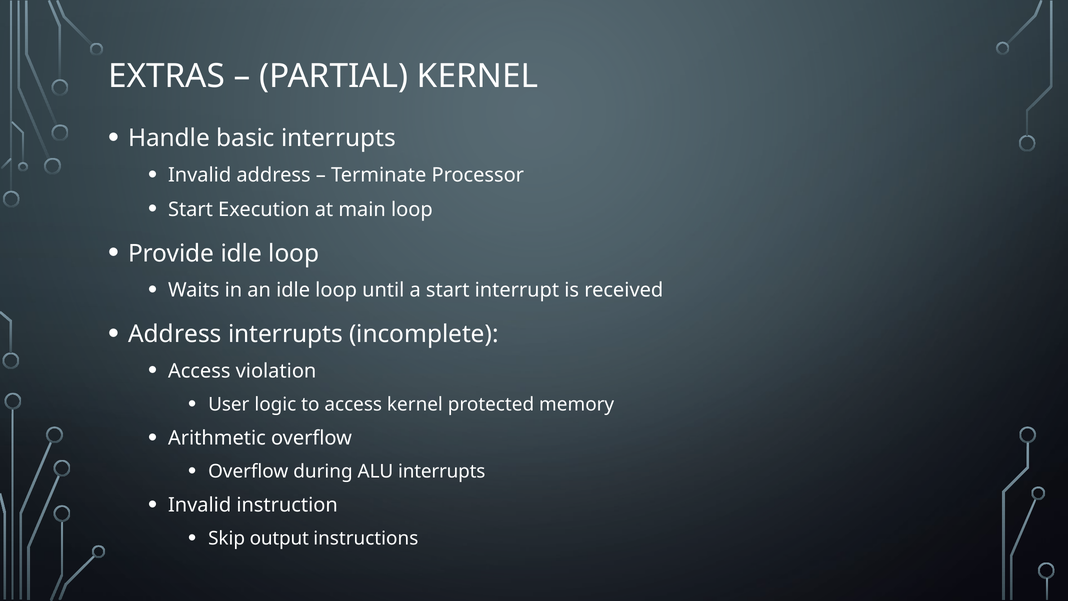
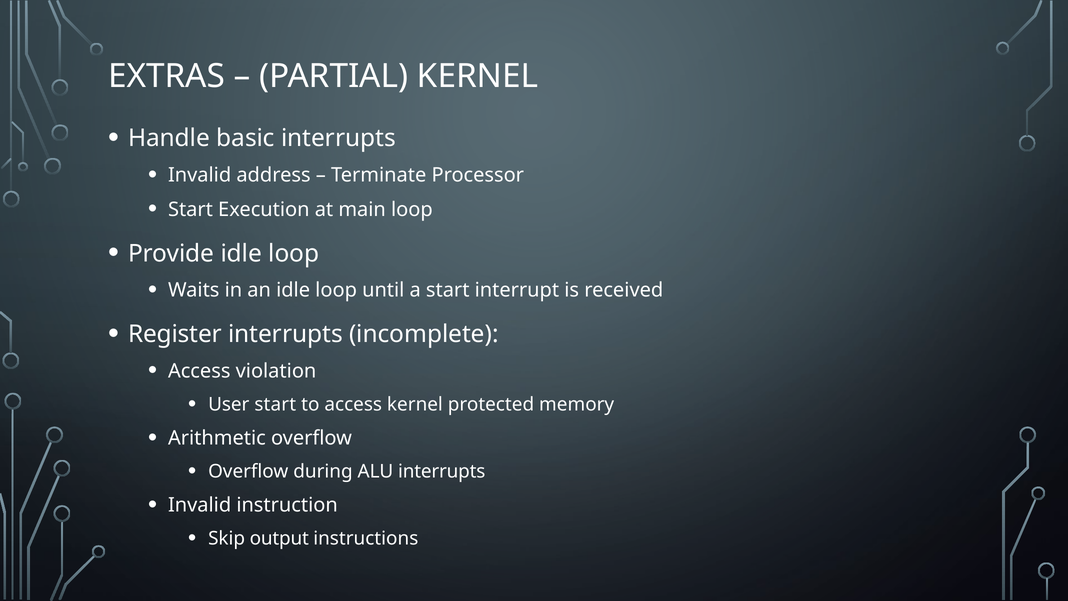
Address at (175, 334): Address -> Register
User logic: logic -> start
